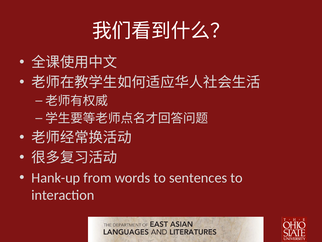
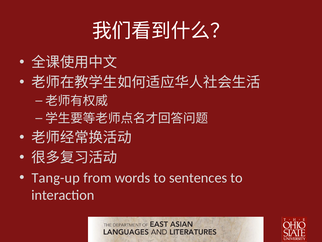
Hank-up: Hank-up -> Tang-up
